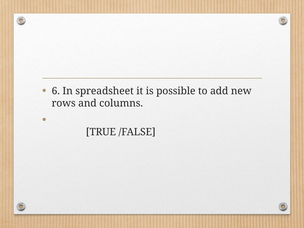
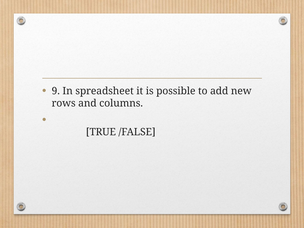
6: 6 -> 9
